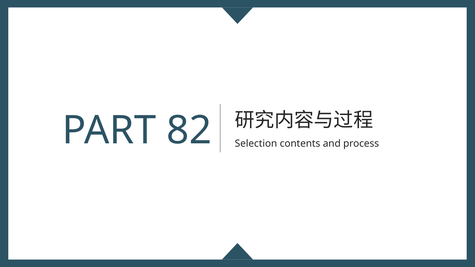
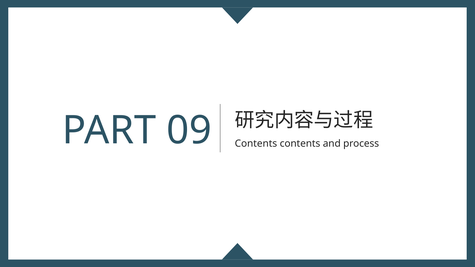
82: 82 -> 09
Selection at (256, 144): Selection -> Contents
